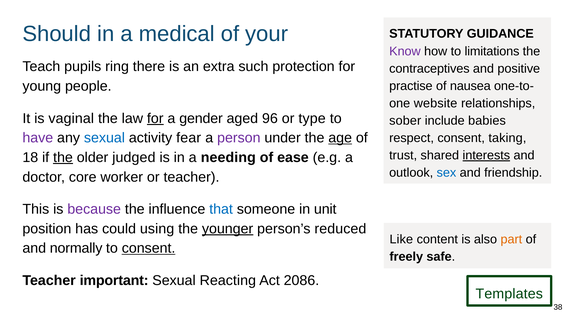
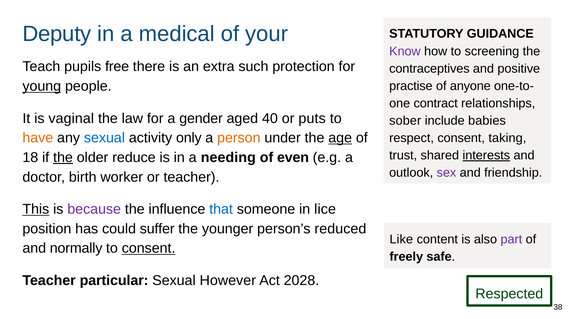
Should: Should -> Deputy
limitations: limitations -> screening
ring: ring -> free
young underline: none -> present
nausea: nausea -> anyone
website: website -> contract
for at (155, 119) underline: present -> none
96: 96 -> 40
type: type -> puts
have colour: purple -> orange
fear: fear -> only
person colour: purple -> orange
judged: judged -> reduce
ease: ease -> even
sex colour: blue -> purple
core: core -> birth
This underline: none -> present
unit: unit -> lice
using: using -> suffer
younger underline: present -> none
part colour: orange -> purple
important: important -> particular
Reacting: Reacting -> However
2086: 2086 -> 2028
Templates: Templates -> Respected
